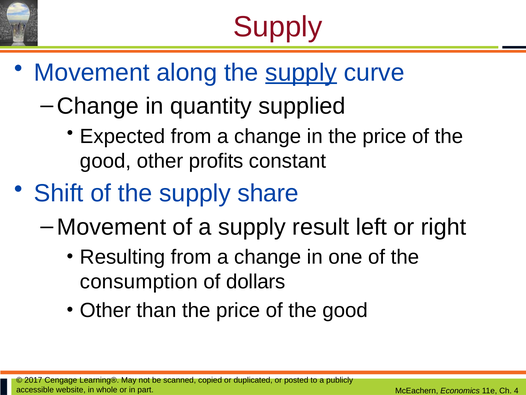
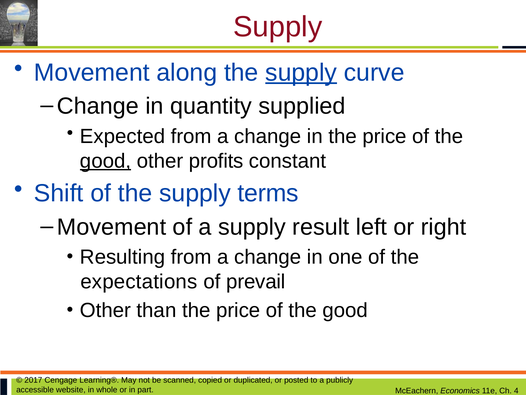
good at (106, 161) underline: none -> present
share: share -> terms
consumption: consumption -> expectations
dollars: dollars -> prevail
